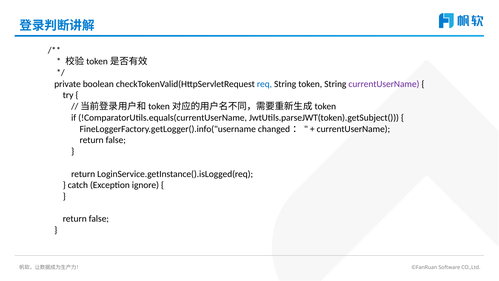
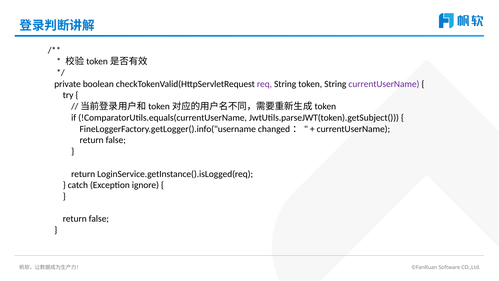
req colour: blue -> purple
